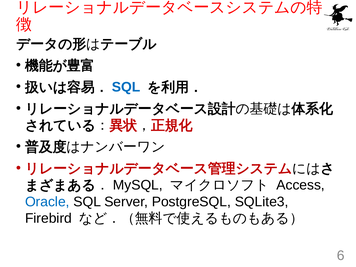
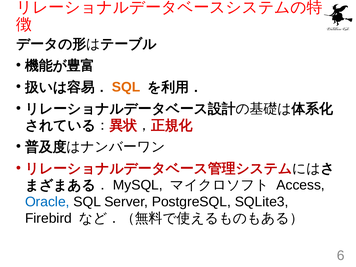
SQL at (126, 87) colour: blue -> orange
